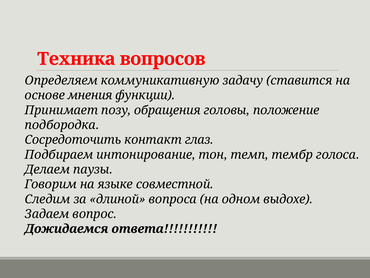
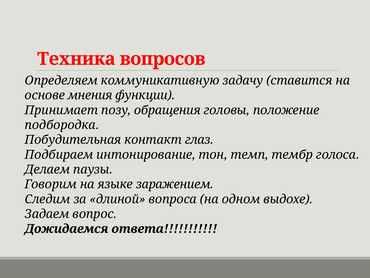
Сосредоточить: Сосредоточить -> Побудительная
совместной: совместной -> заражением
